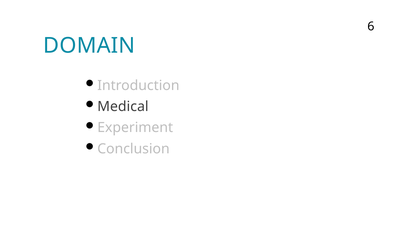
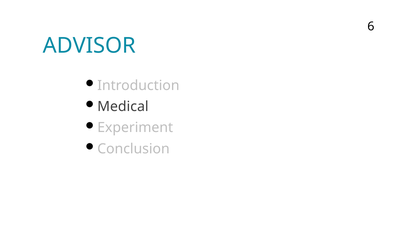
DOMAIN: DOMAIN -> ADVISOR
